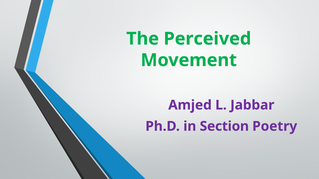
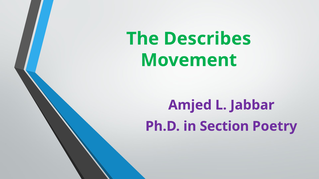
Perceived: Perceived -> Describes
